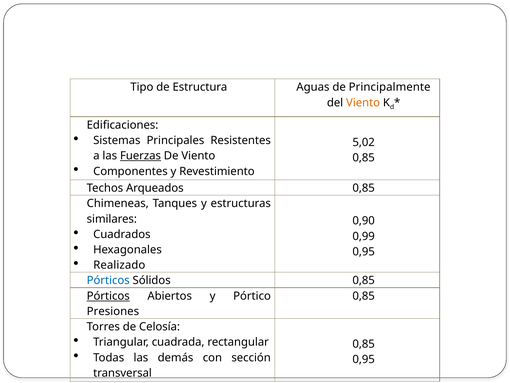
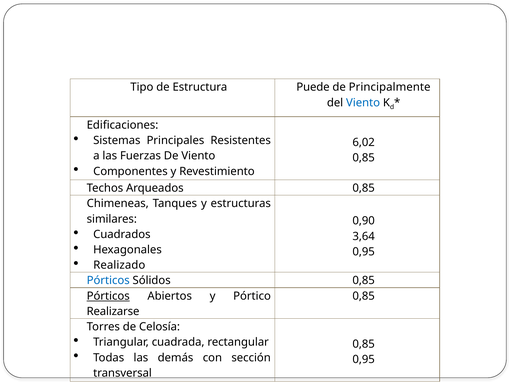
Aguas: Aguas -> Puede
Viento at (363, 102) colour: orange -> blue
5,02: 5,02 -> 6,02
Fuerzas underline: present -> none
0,99: 0,99 -> 3,64
Presiones: Presiones -> Realizarse
